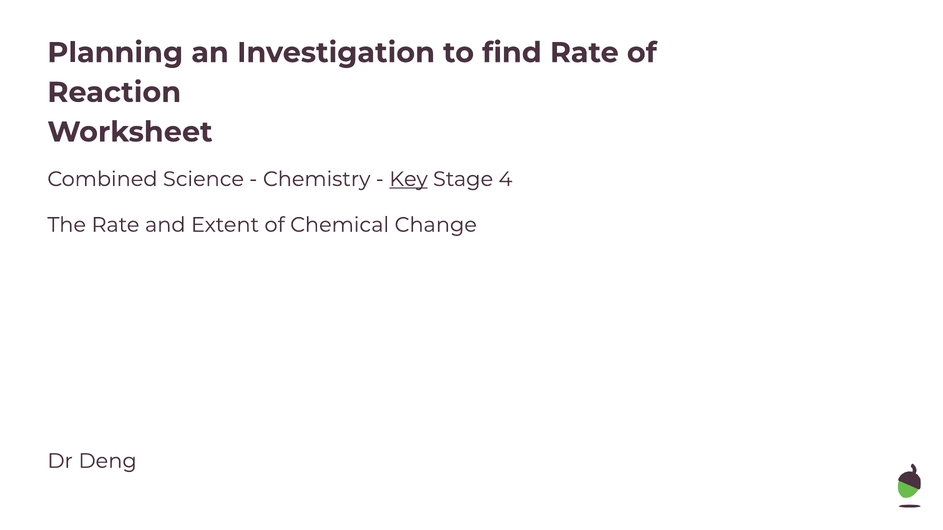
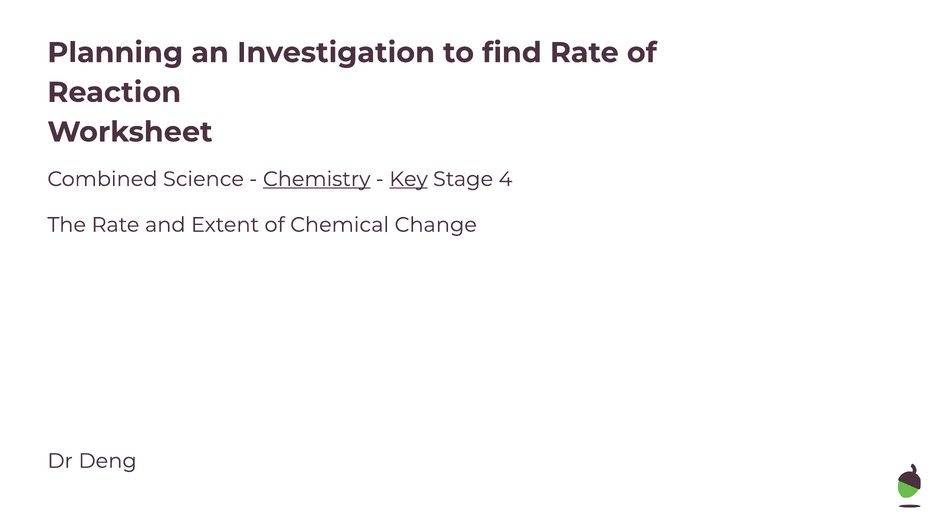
Chemistry underline: none -> present
